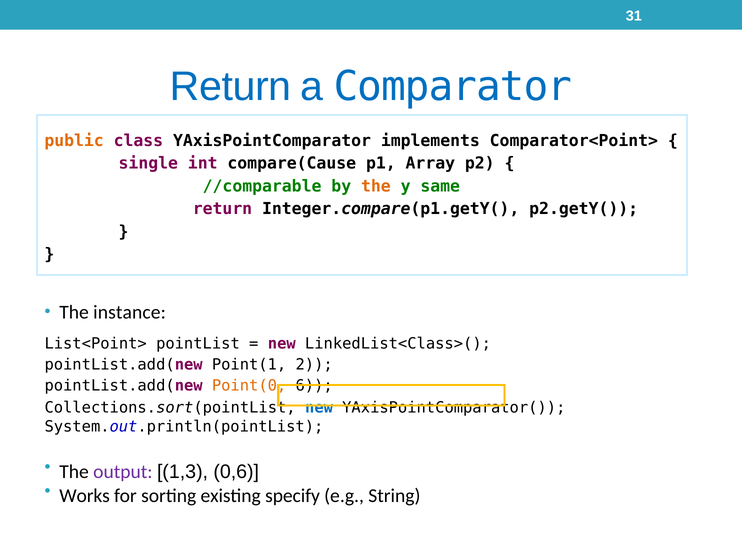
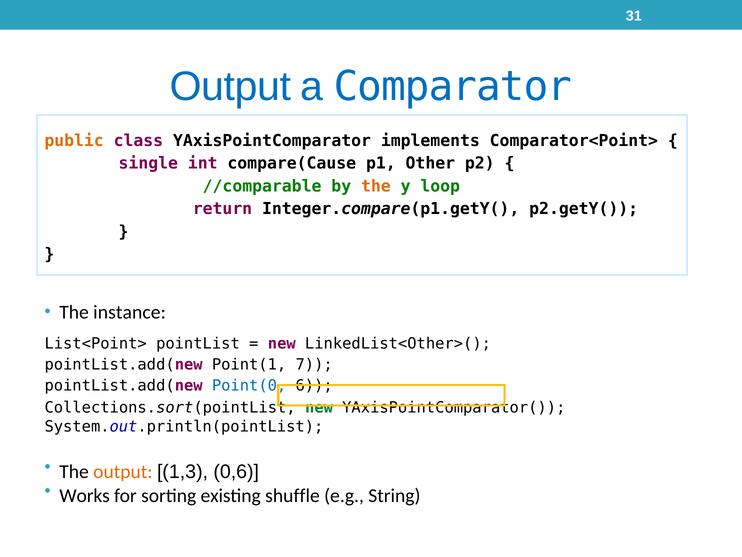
Return at (231, 86): Return -> Output
Array: Array -> Other
same: same -> loop
LinkedList<Class>(: LinkedList<Class>( -> LinkedList<Other>(
2: 2 -> 7
Point(0 colour: orange -> blue
new at (319, 407) colour: blue -> green
output at (123, 471) colour: purple -> orange
specify: specify -> shuffle
